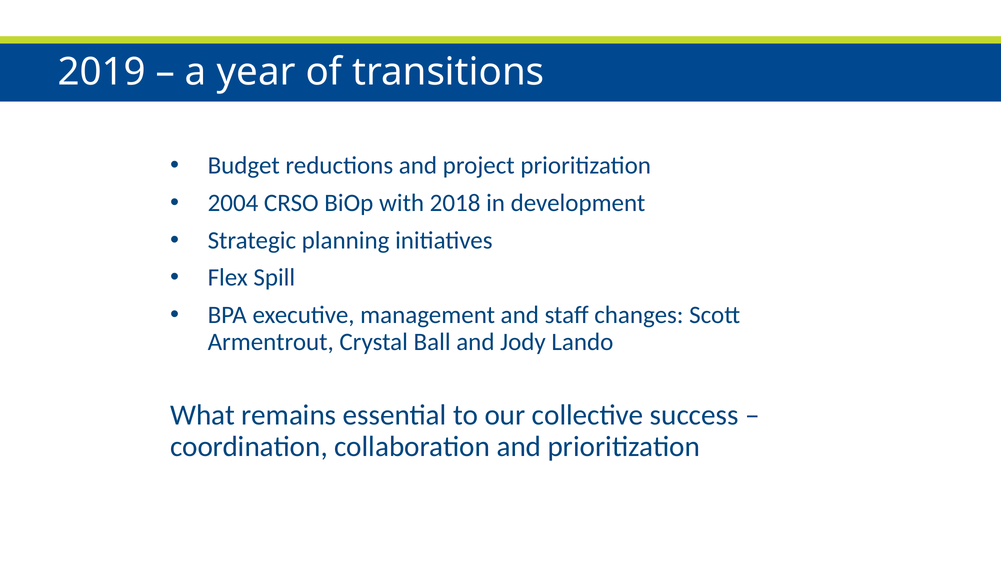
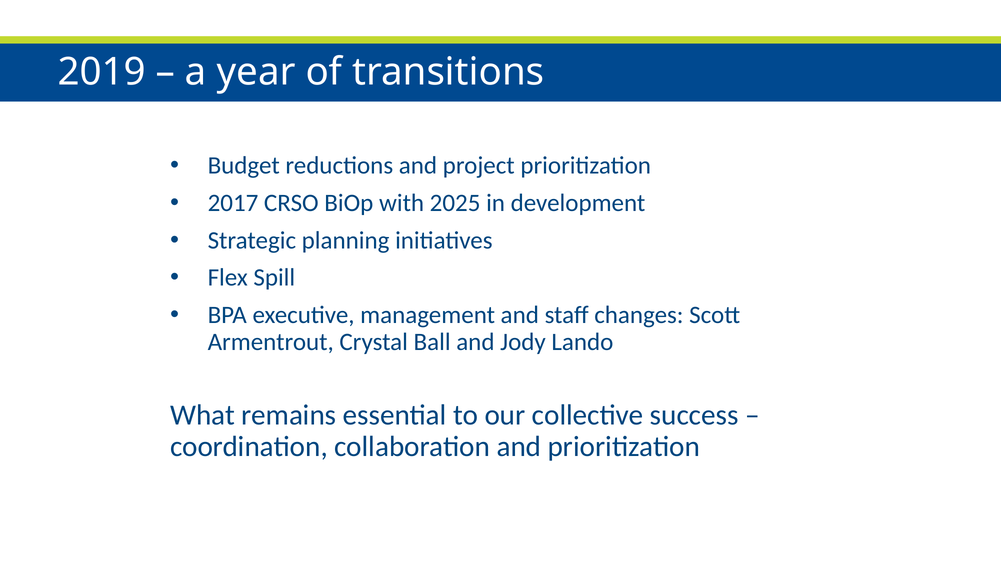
2004: 2004 -> 2017
2018: 2018 -> 2025
